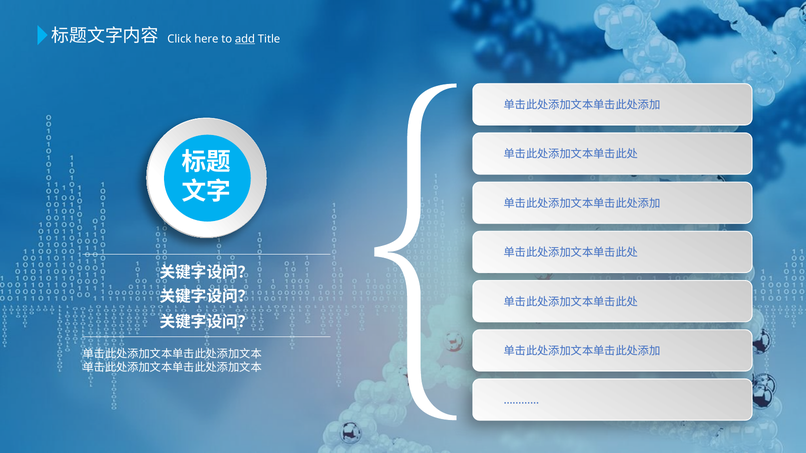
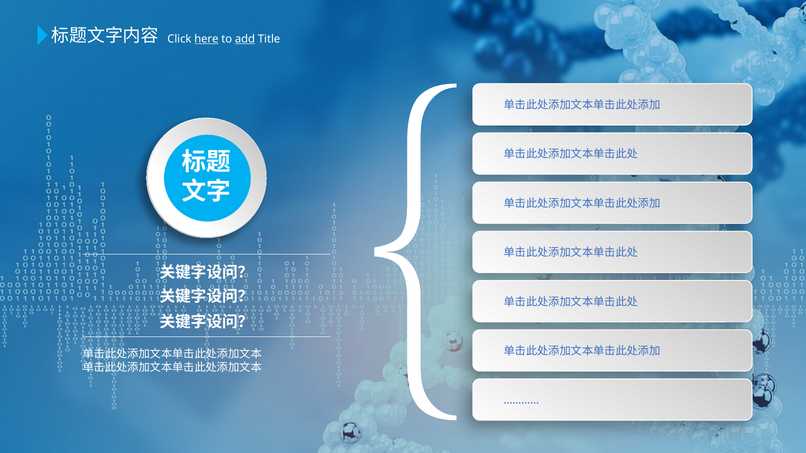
here underline: none -> present
